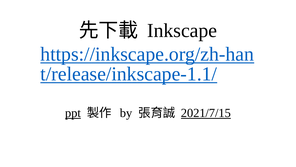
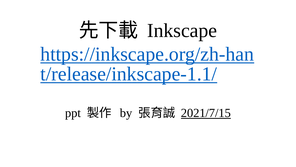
ppt underline: present -> none
